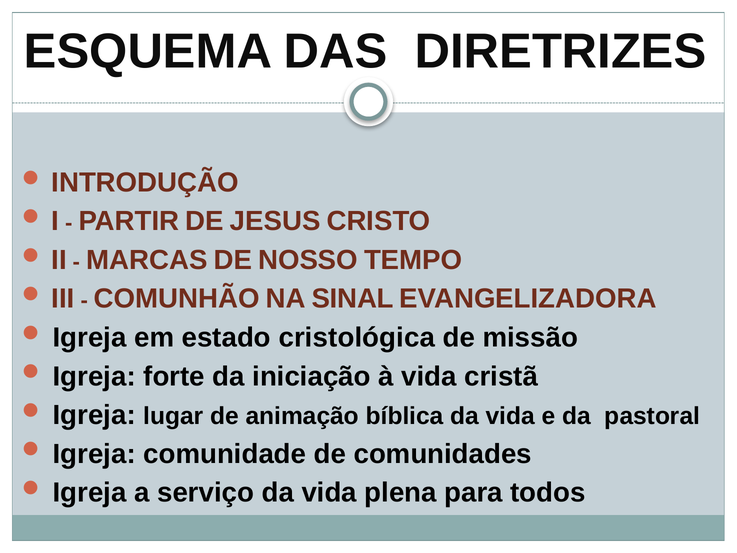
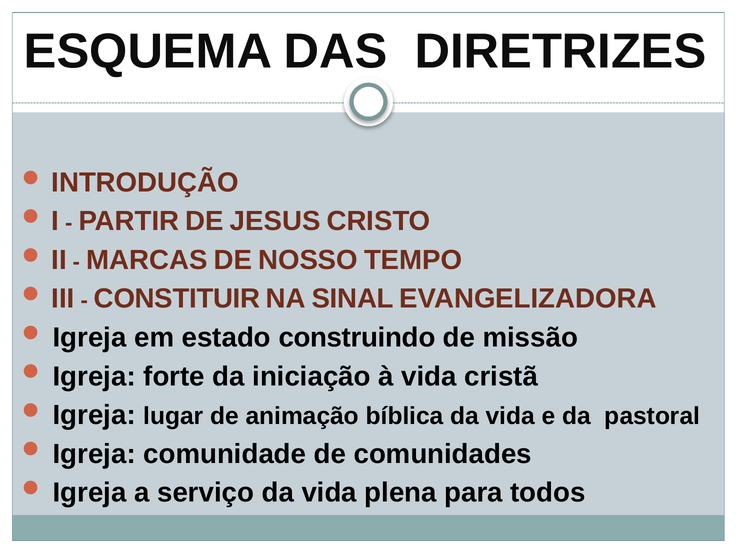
COMUNHÃO: COMUNHÃO -> CONSTITUIR
cristológica: cristológica -> construindo
